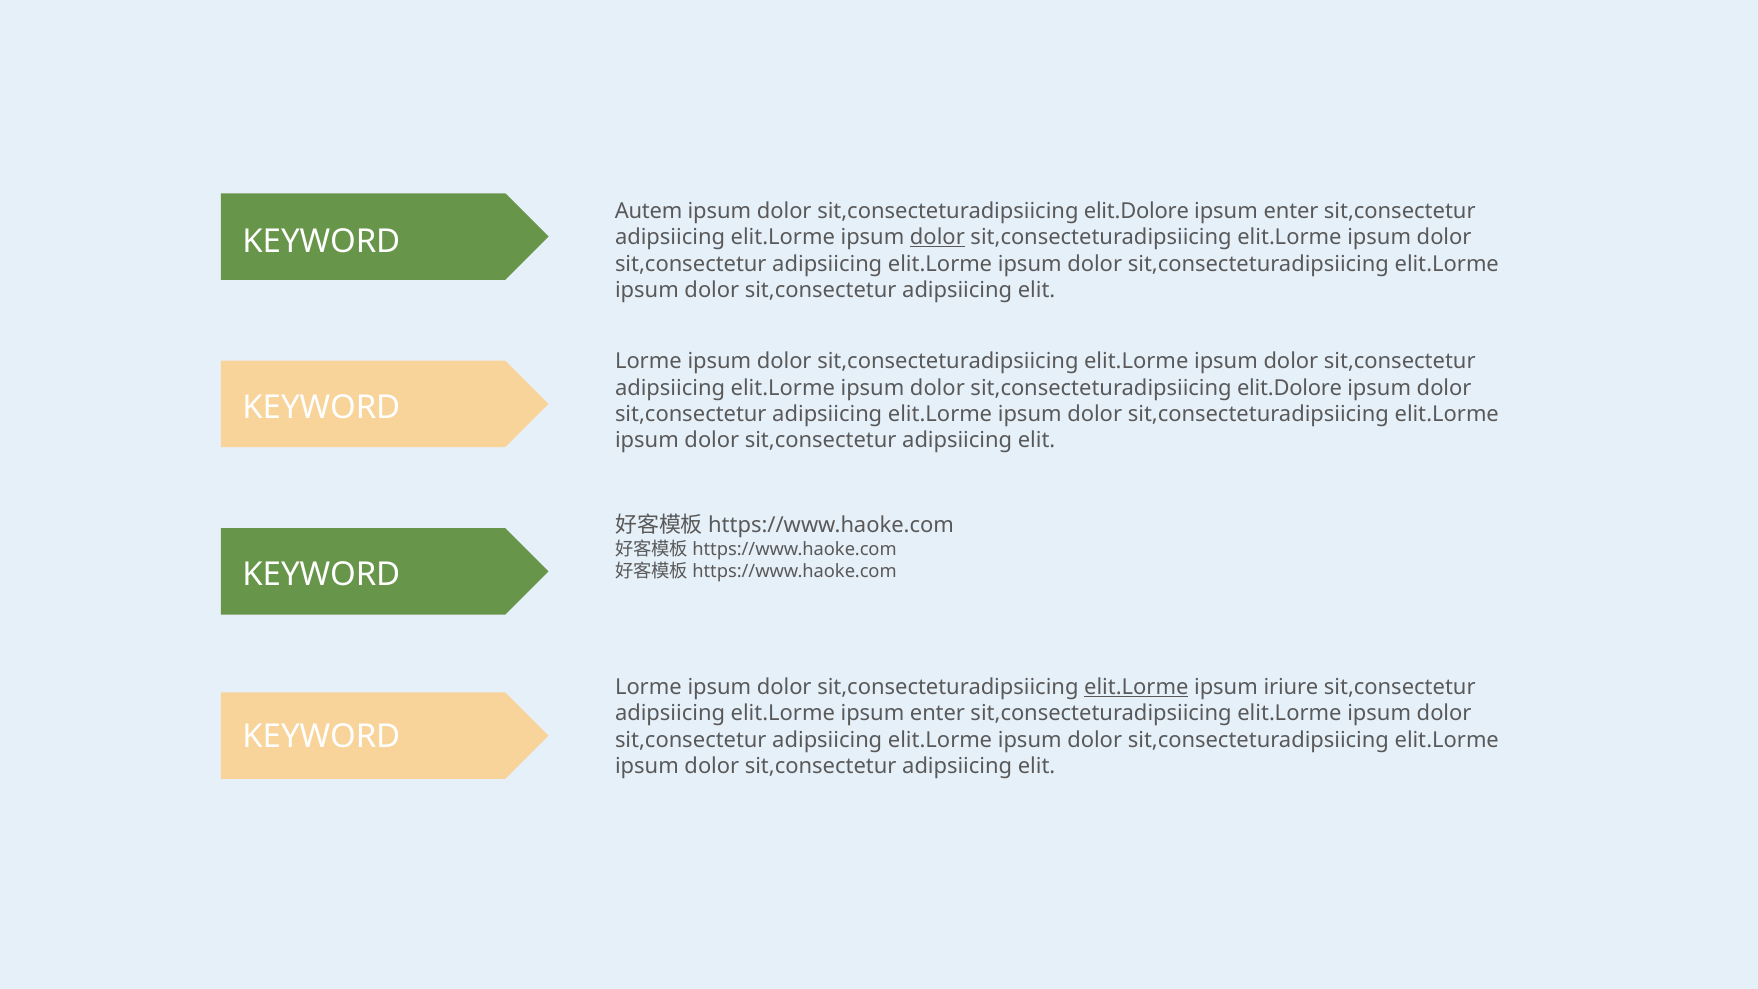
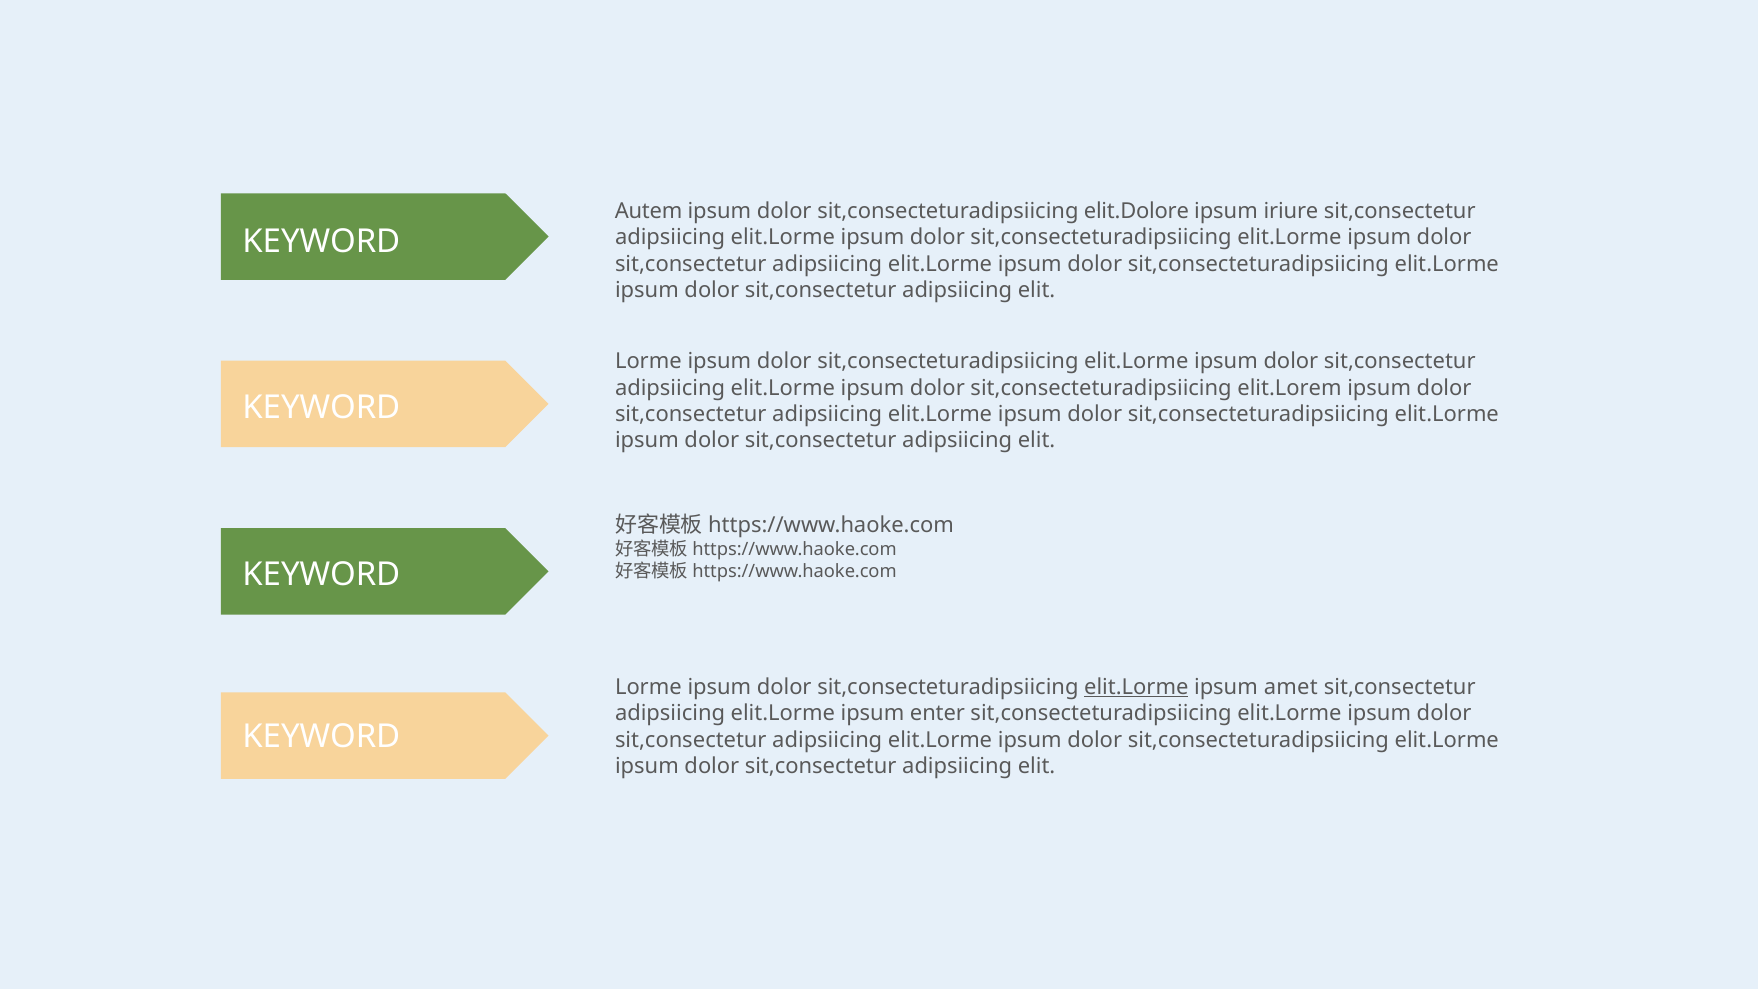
enter at (1291, 211): enter -> iriure
dolor at (937, 237) underline: present -> none
elit.Dolore at (1290, 388): elit.Dolore -> elit.Lorem
iriure: iriure -> amet
